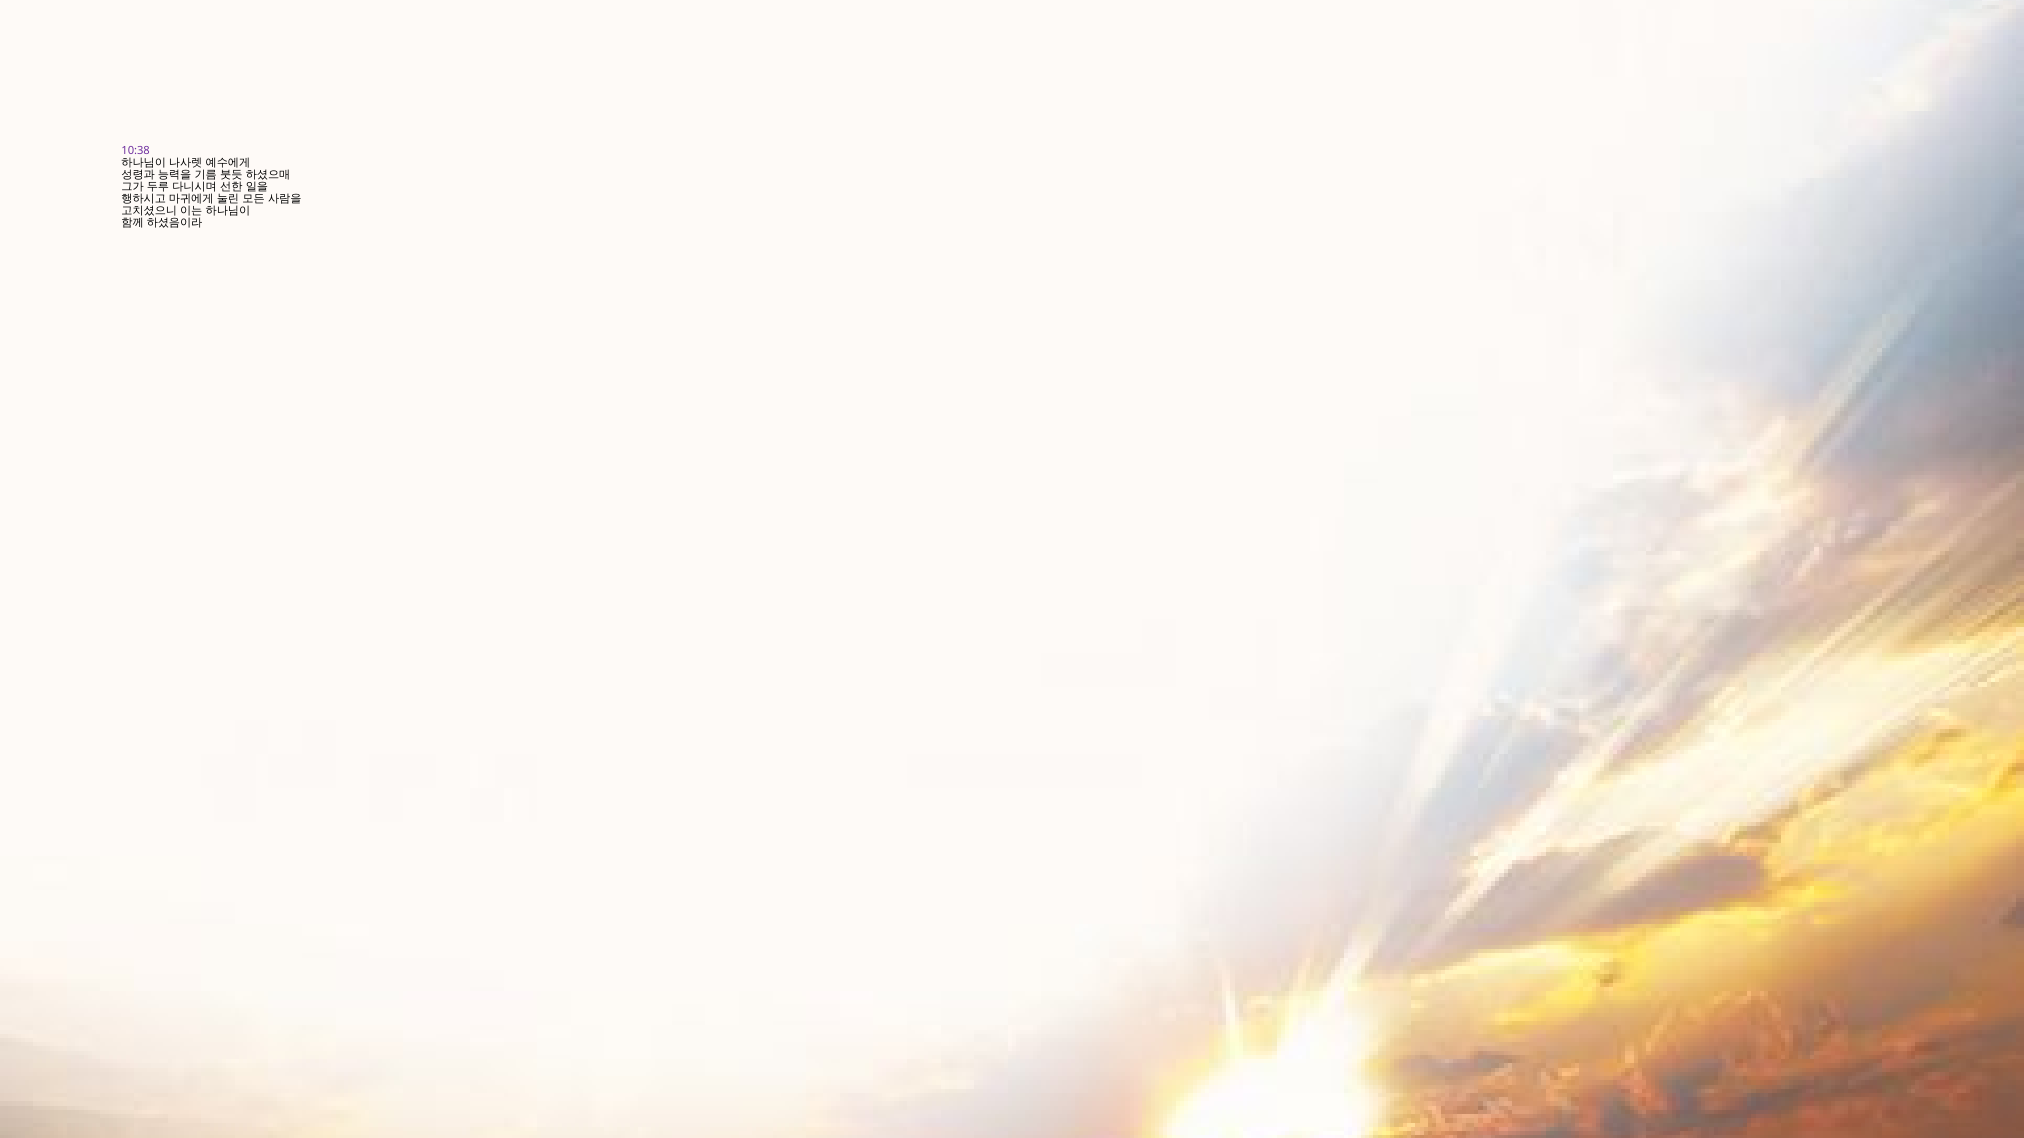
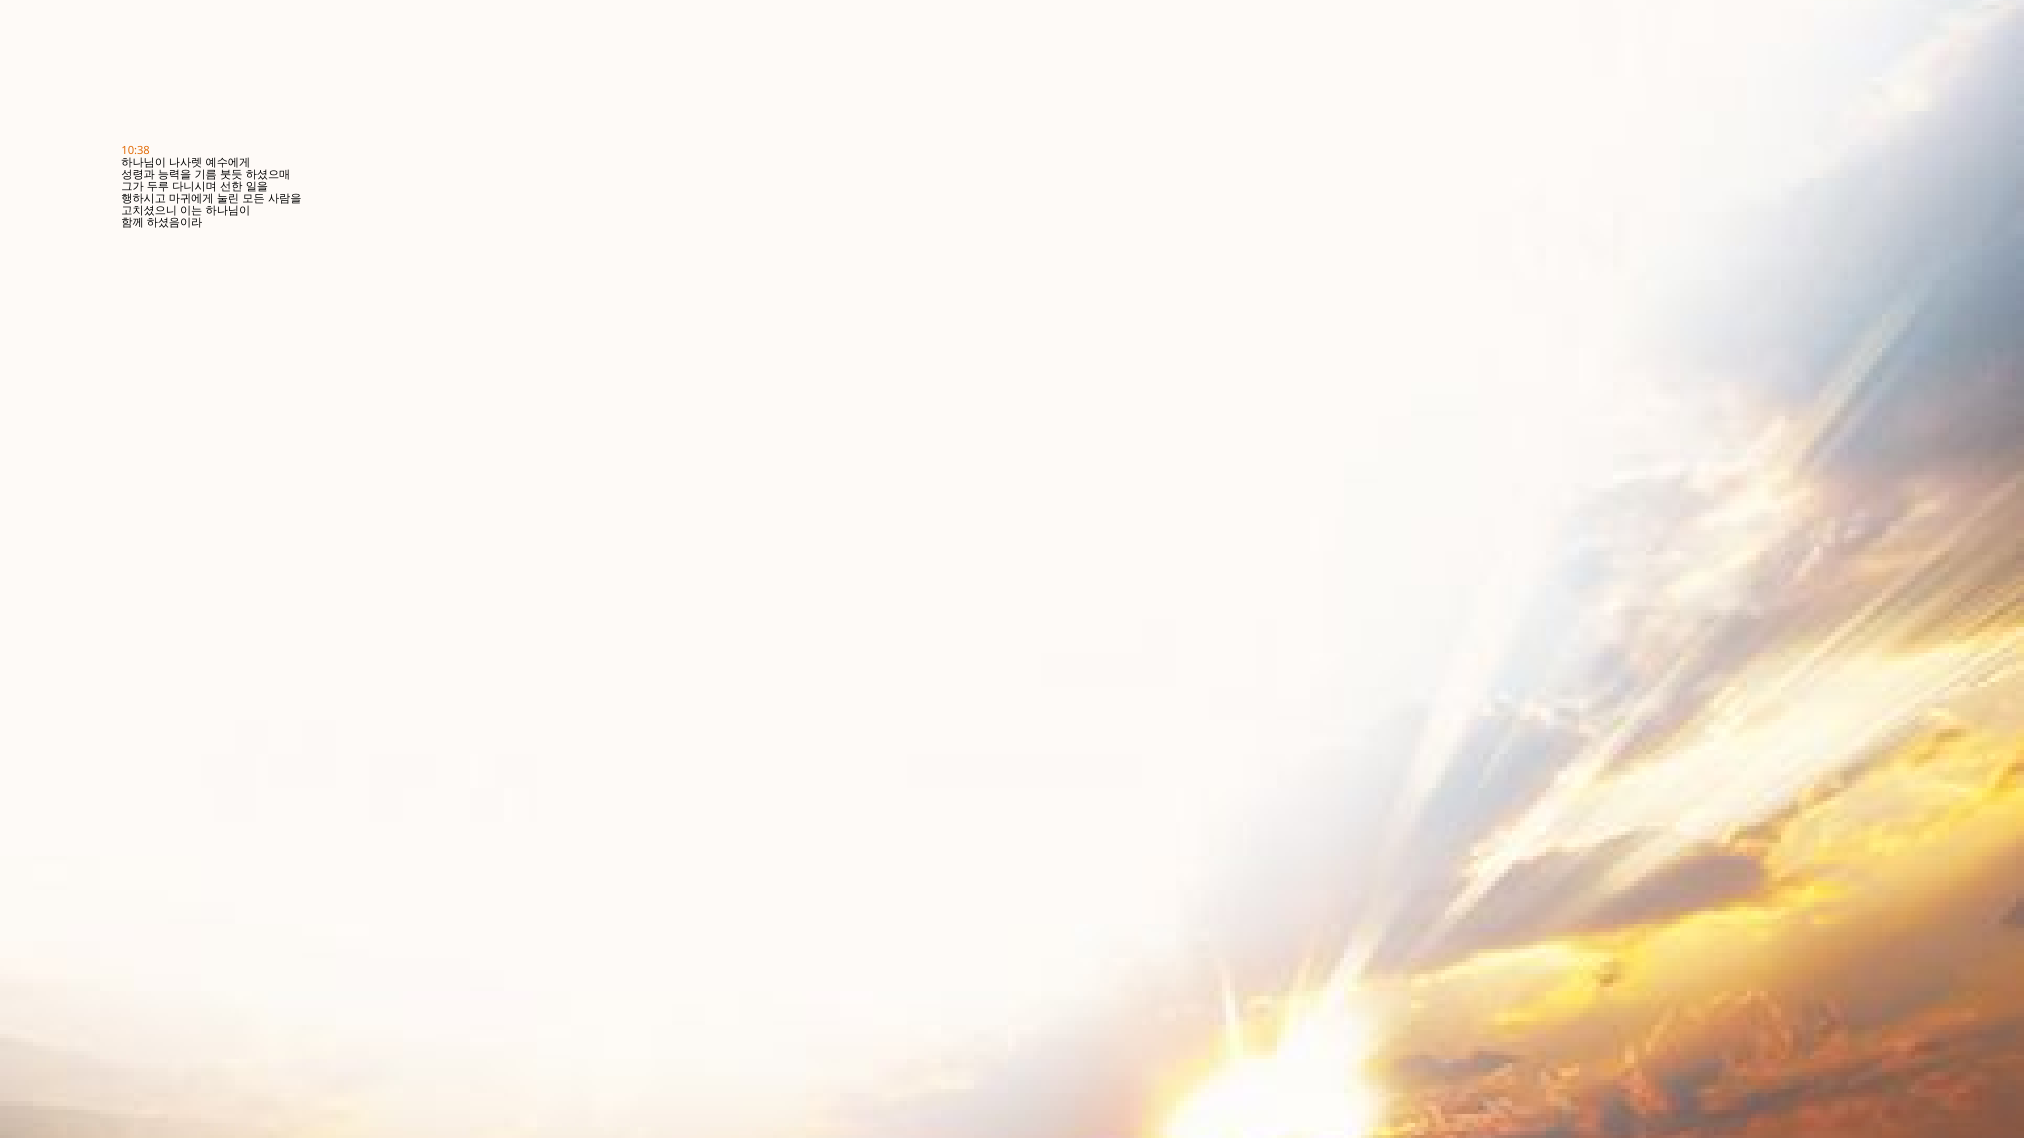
10:38 colour: purple -> orange
